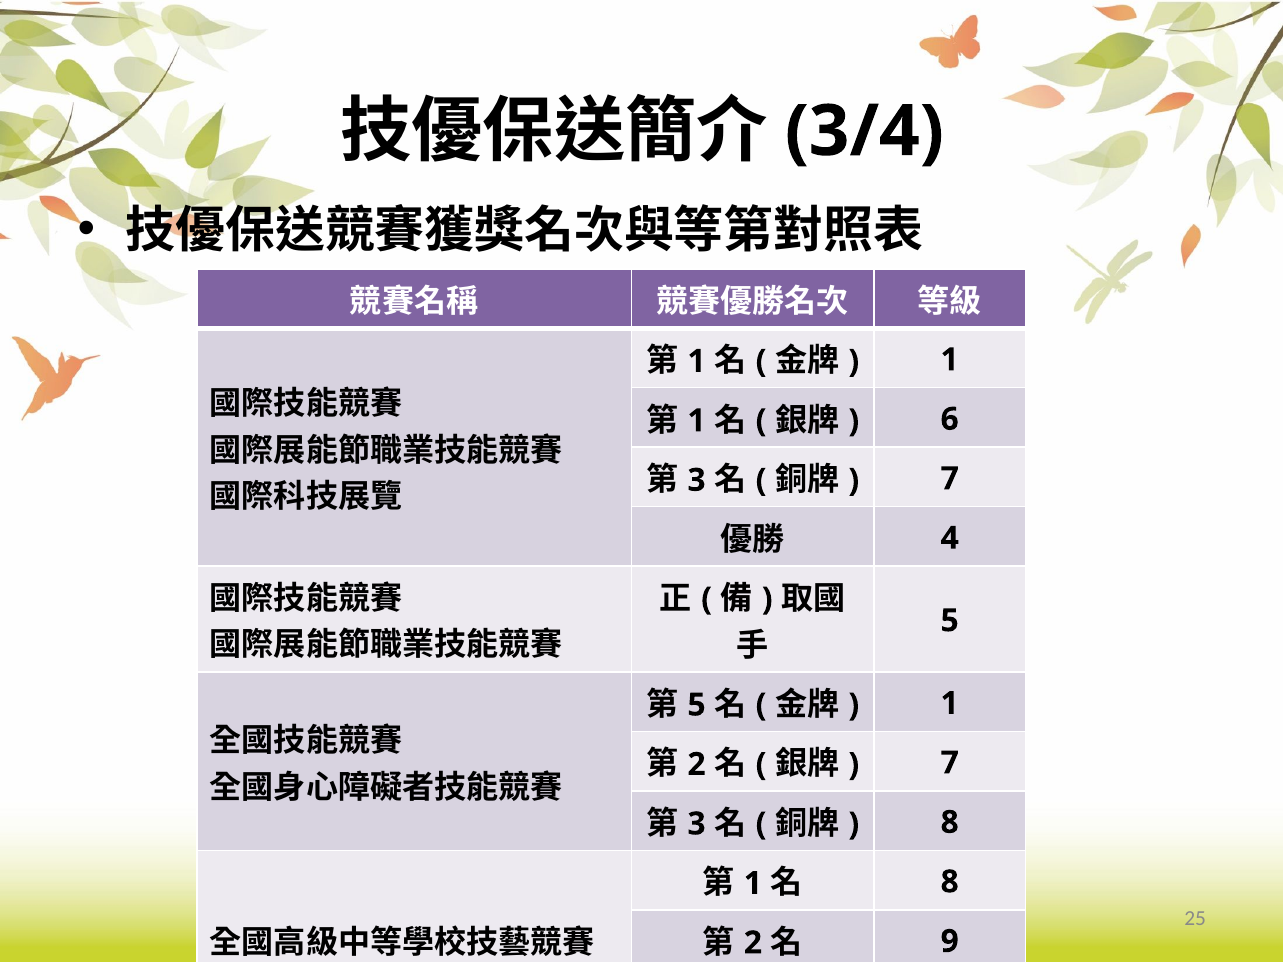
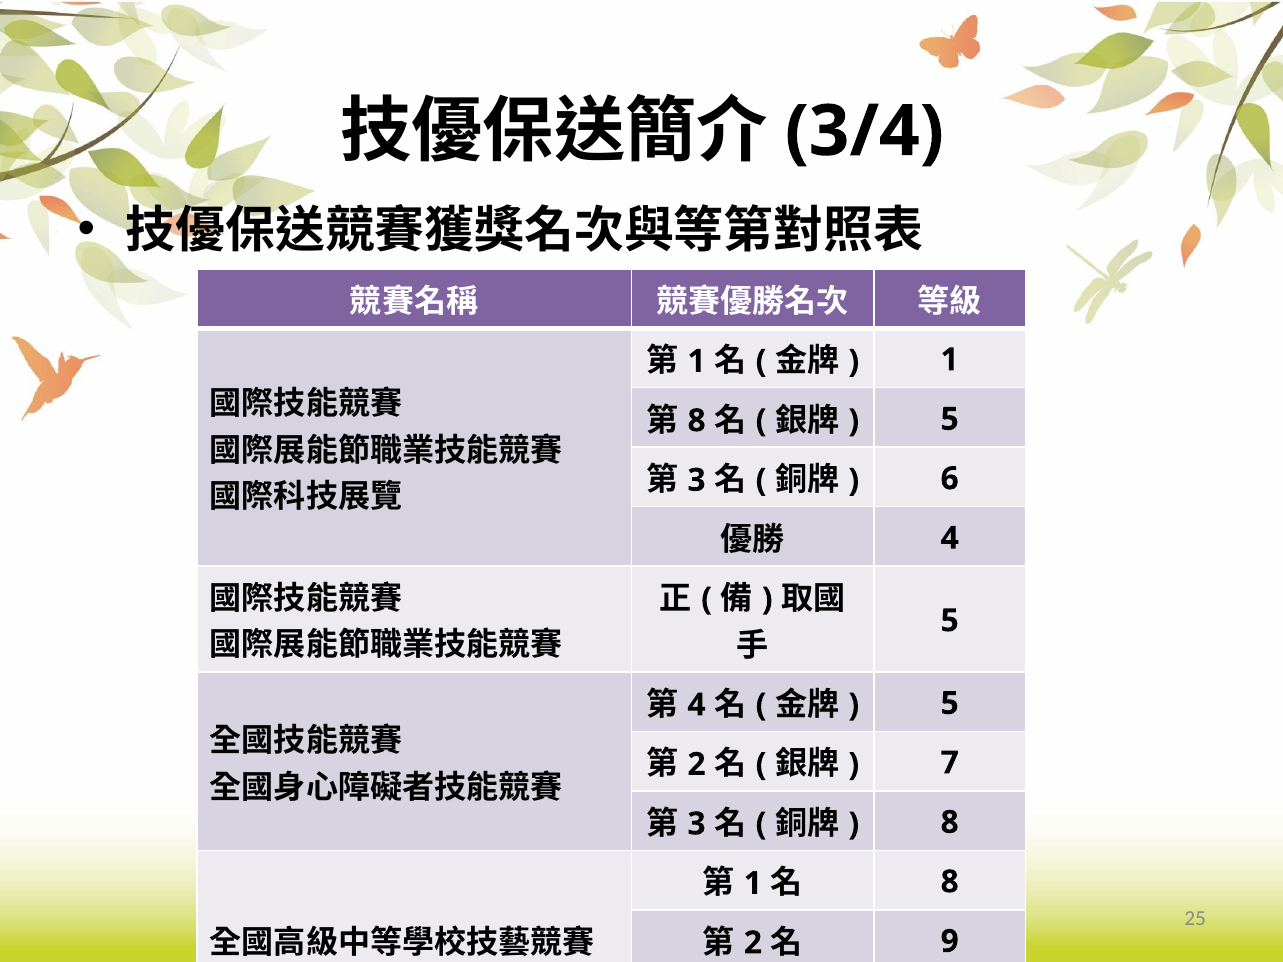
1 at (697, 421): 1 -> 8
6 at (950, 419): 6 -> 5
7 at (950, 479): 7 -> 6
5 at (697, 705): 5 -> 4
1 at (950, 704): 1 -> 5
